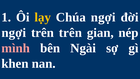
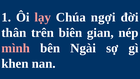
lạy colour: yellow -> pink
ngợi at (14, 33): ngợi -> thân
trên trên: trên -> biên
